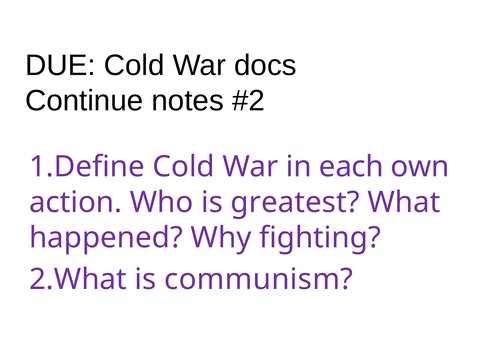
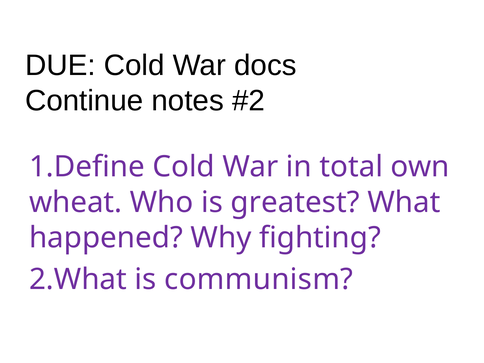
each: each -> total
action: action -> wheat
